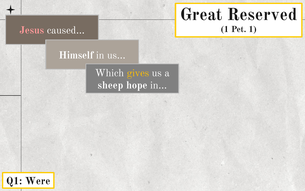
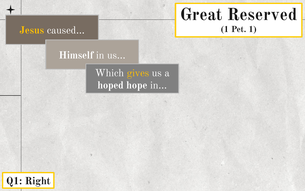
Jesus colour: pink -> yellow
sheep: sheep -> hoped
Were: Were -> Right
